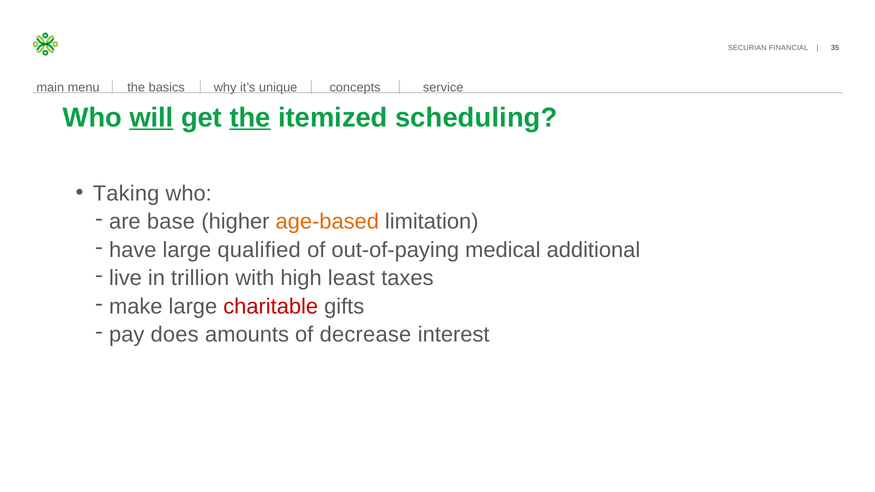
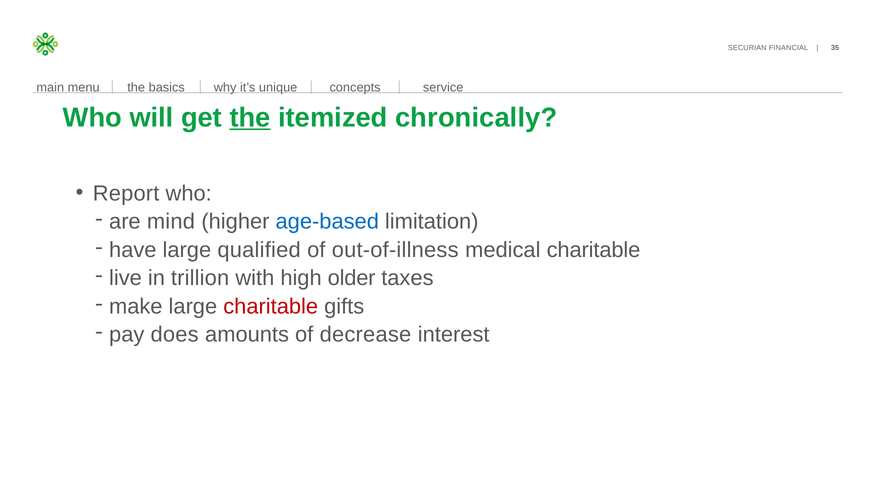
will underline: present -> none
scheduling: scheduling -> chronically
Taking: Taking -> Report
base: base -> mind
age-based colour: orange -> blue
out-of-paying: out-of-paying -> out-of-illness
medical additional: additional -> charitable
least: least -> older
